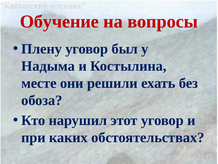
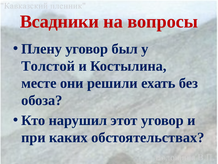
Обучение: Обучение -> Всадники
Надыма: Надыма -> Толстой
